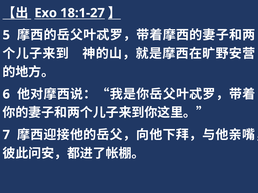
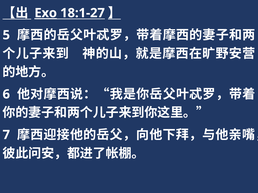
Exo underline: none -> present
